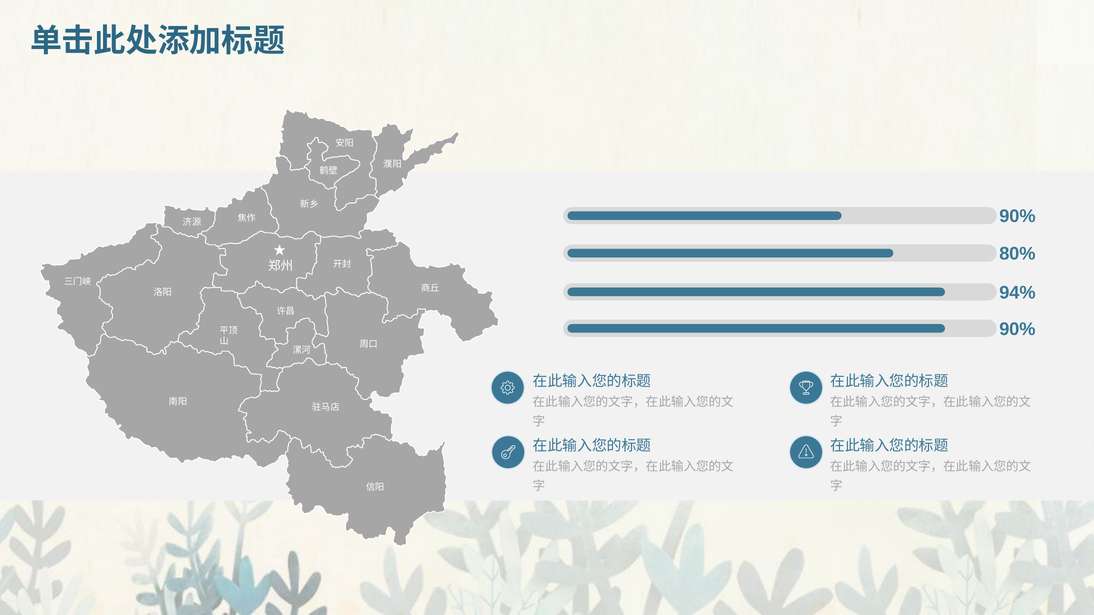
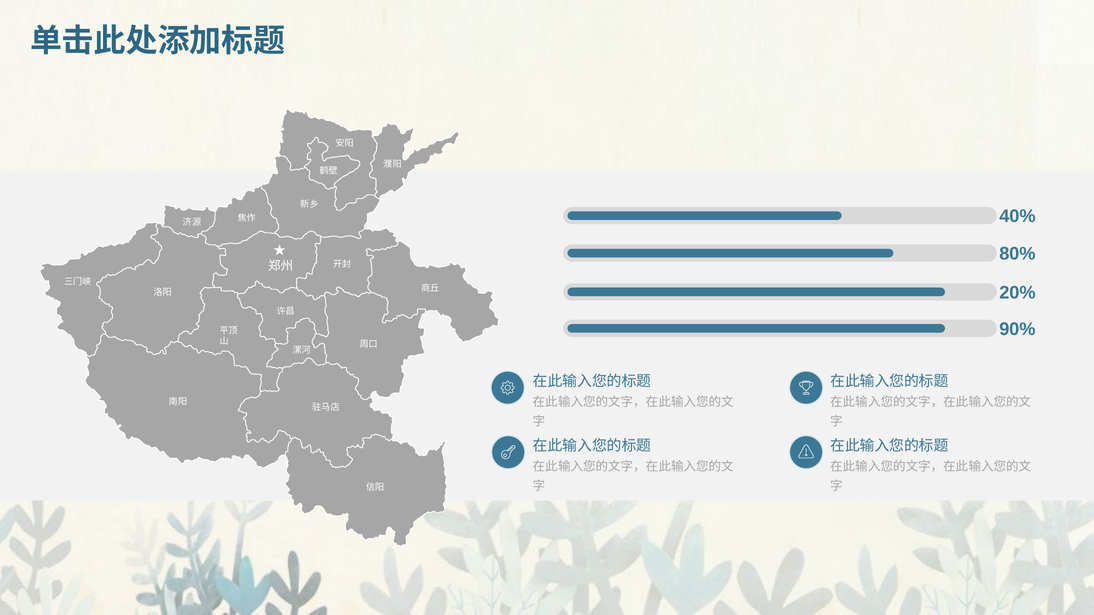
90% at (1017, 216): 90% -> 40%
94%: 94% -> 20%
